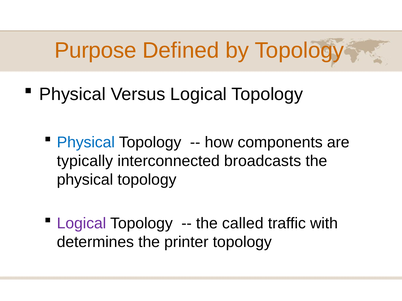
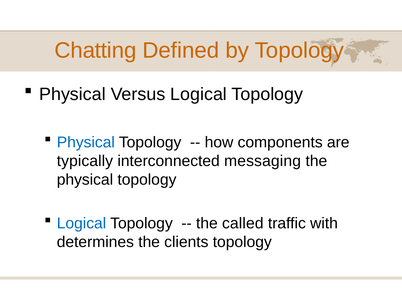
Purpose: Purpose -> Chatting
broadcasts: broadcasts -> messaging
Logical at (82, 224) colour: purple -> blue
printer: printer -> clients
